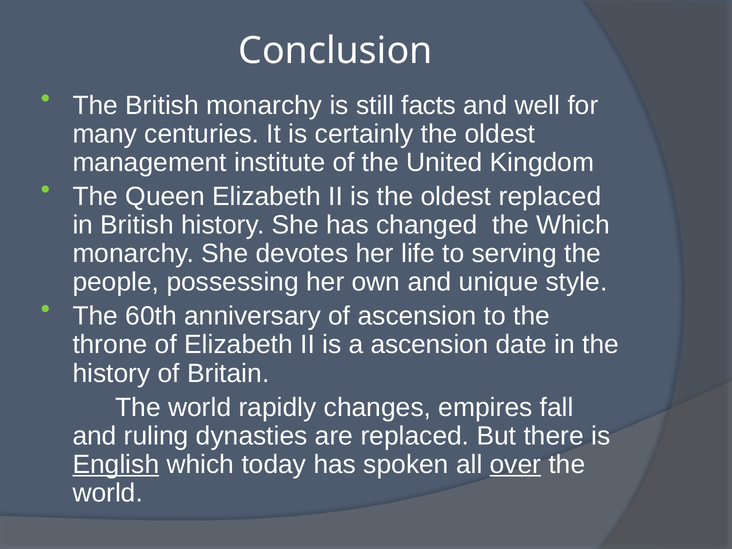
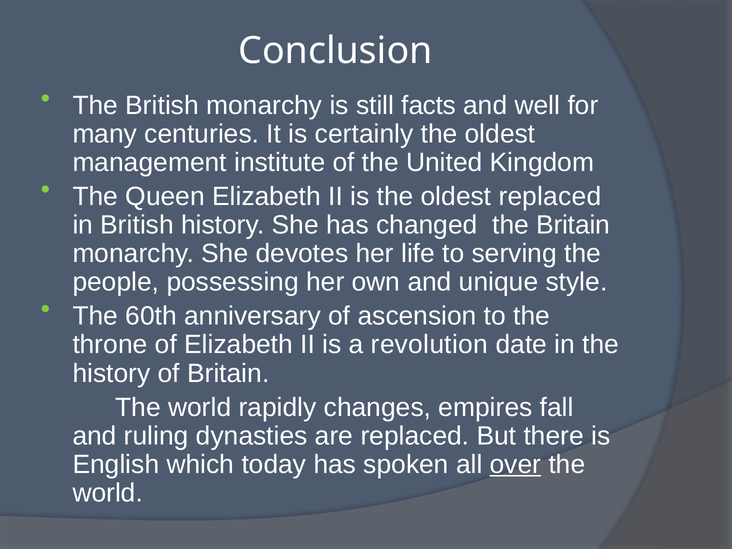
the Which: Which -> Britain
a ascension: ascension -> revolution
English underline: present -> none
